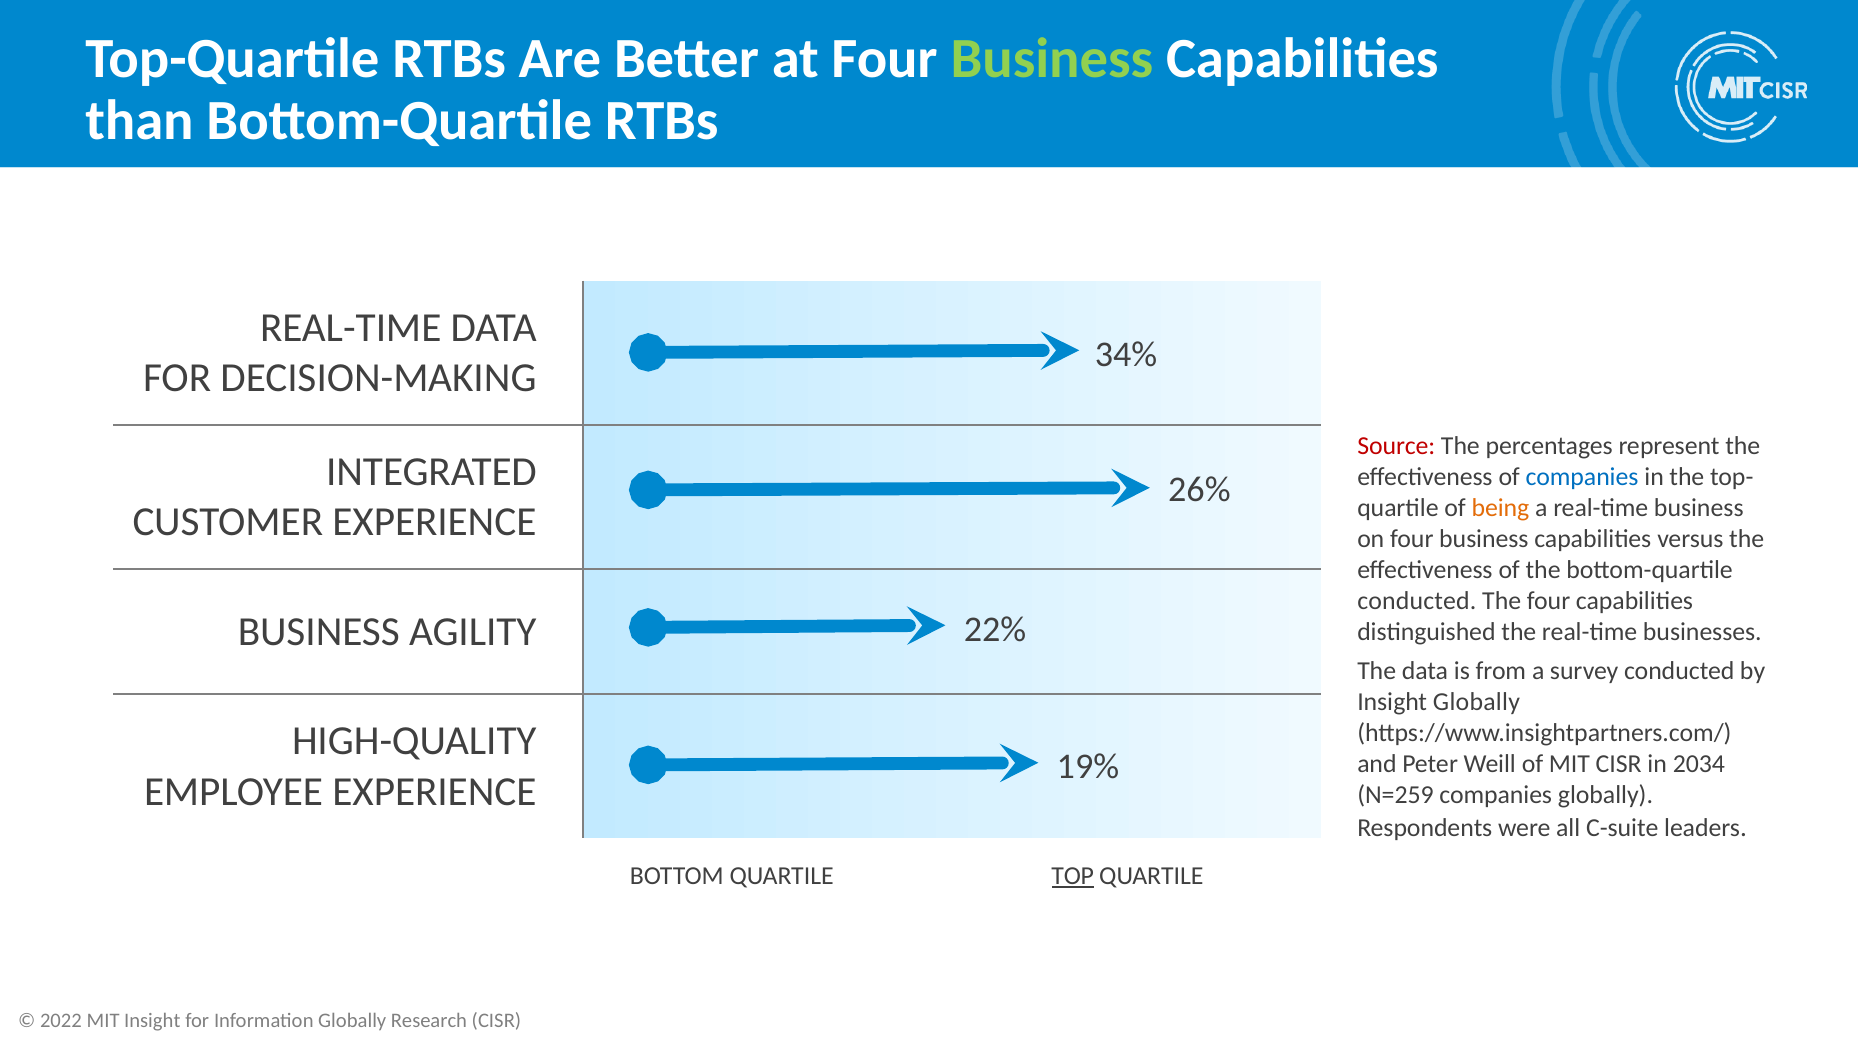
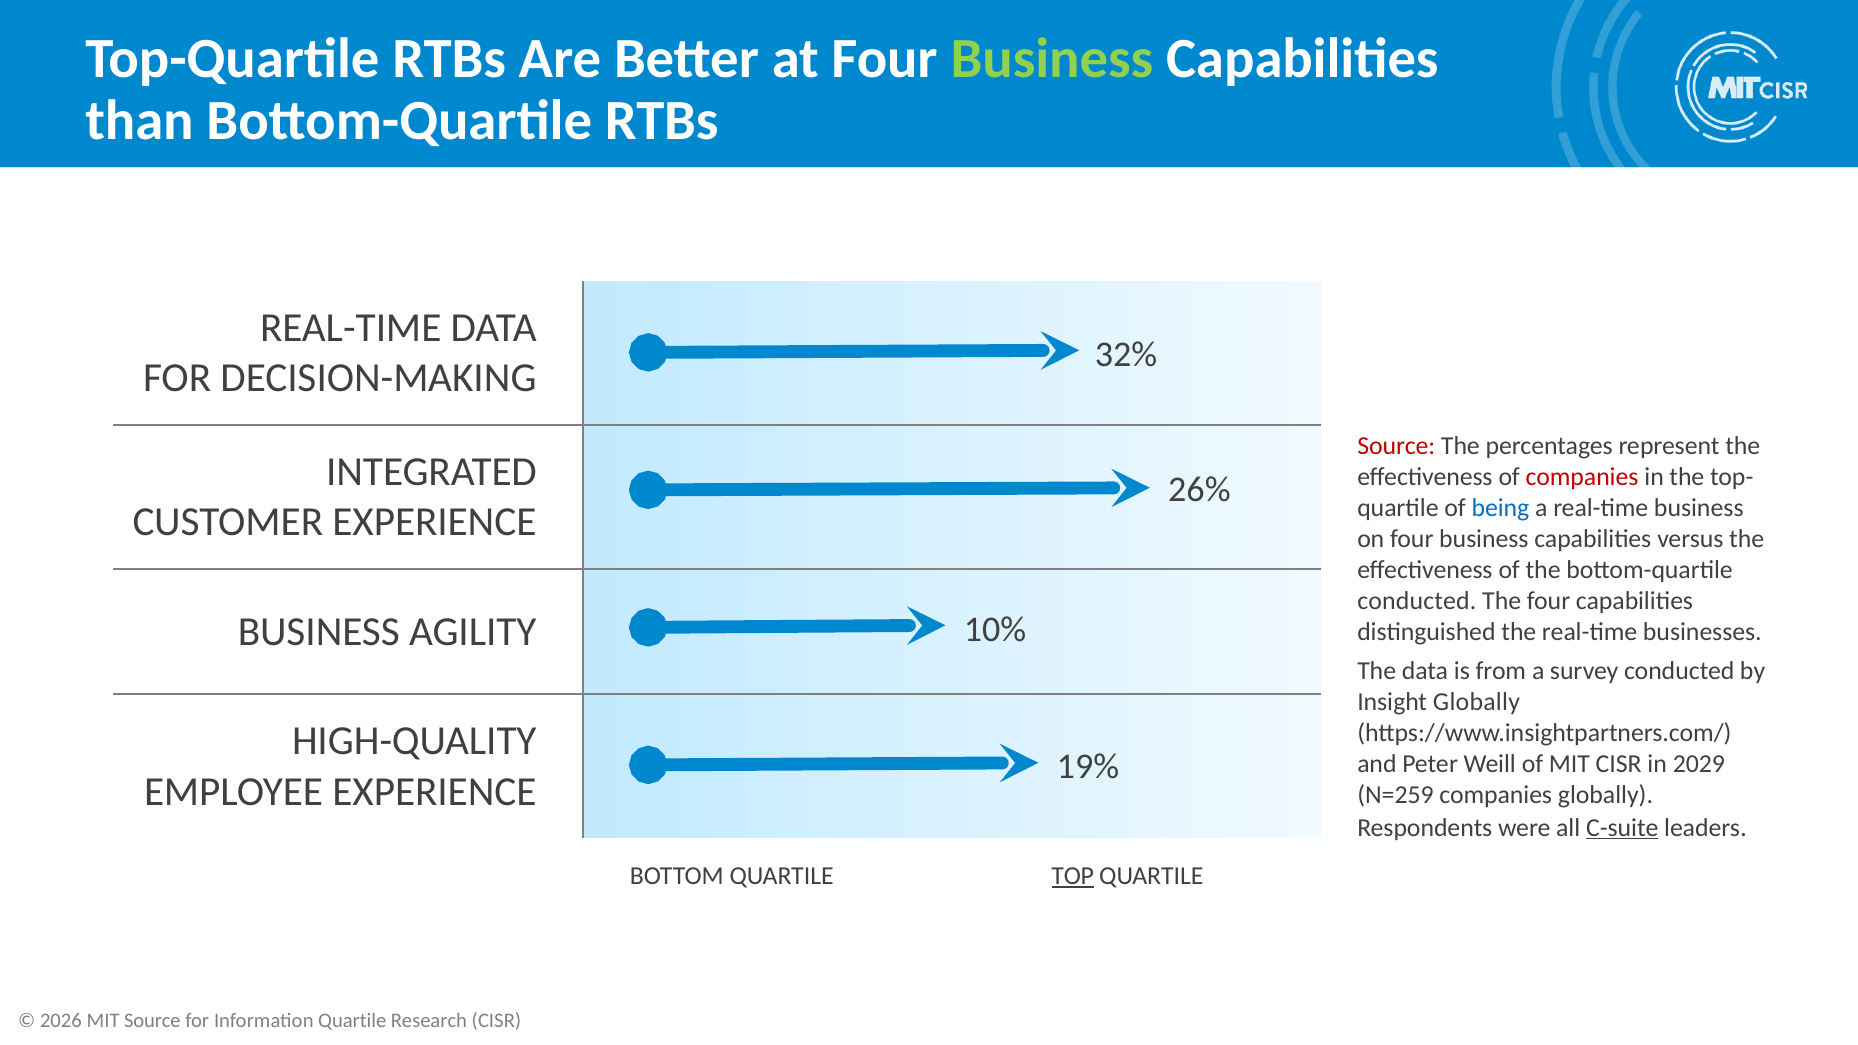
34%: 34% -> 32%
companies at (1582, 477) colour: blue -> red
being colour: orange -> blue
22%: 22% -> 10%
2034: 2034 -> 2029
C-suite underline: none -> present
2022: 2022 -> 2026
MIT Insight: Insight -> Source
Information Globally: Globally -> Quartile
